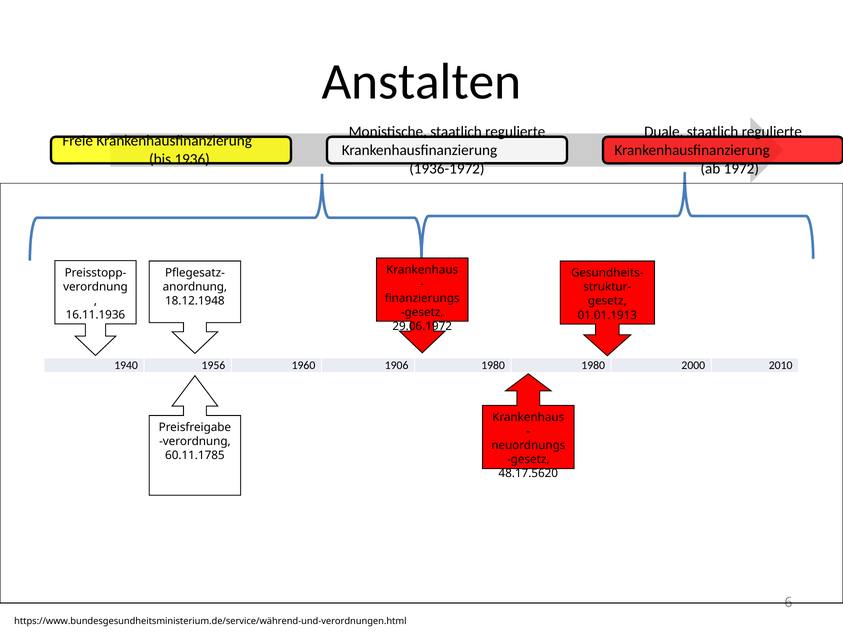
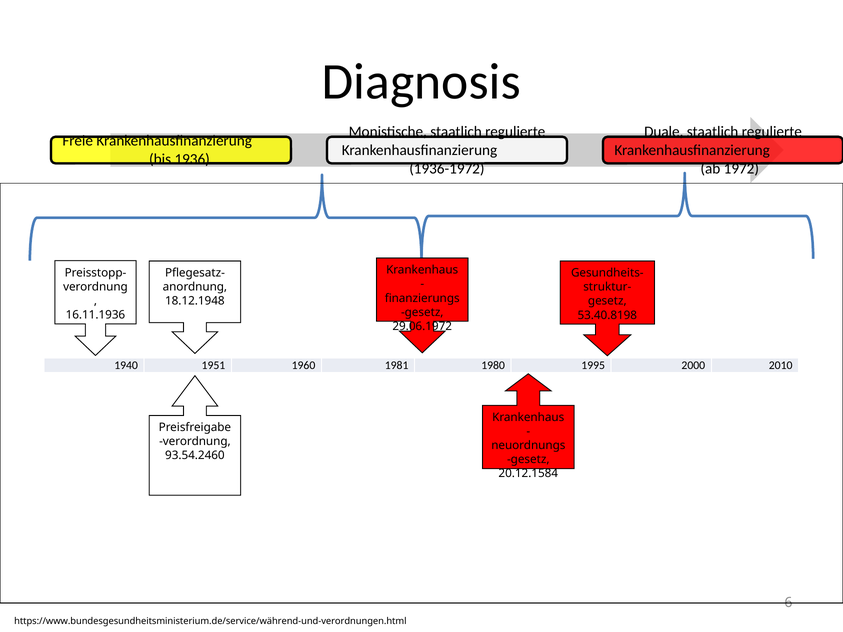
Anstalten: Anstalten -> Diagnosis
01.01.1913: 01.01.1913 -> 53.40.8198
1956: 1956 -> 1951
1906: 1906 -> 1981
1980 1980: 1980 -> 1995
60.11.1785: 60.11.1785 -> 93.54.2460
48.17.5620: 48.17.5620 -> 20.12.1584
